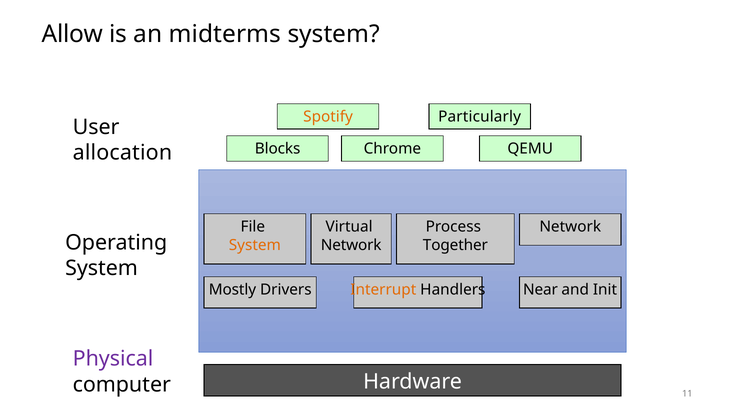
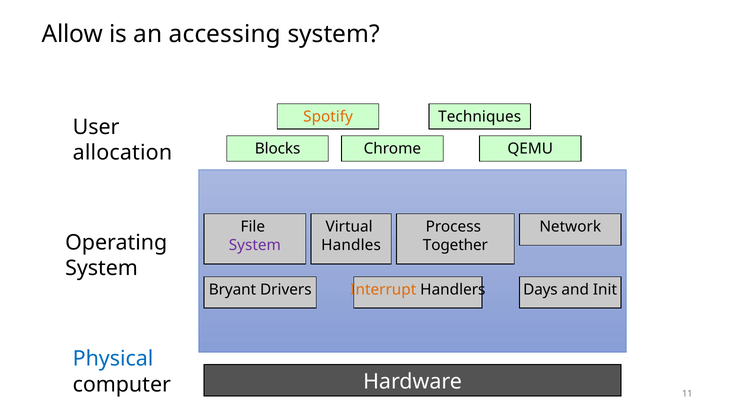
midterms: midterms -> accessing
Particularly: Particularly -> Techniques
System at (255, 245) colour: orange -> purple
Network at (351, 245): Network -> Handles
Mostly: Mostly -> Bryant
Near: Near -> Days
Physical colour: purple -> blue
